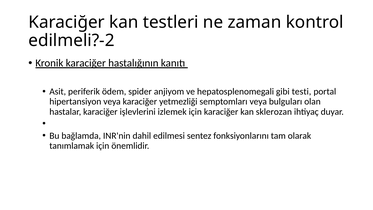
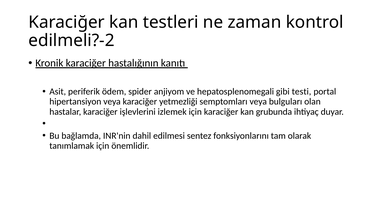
sklerozan: sklerozan -> grubunda
